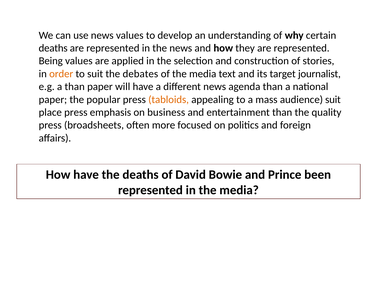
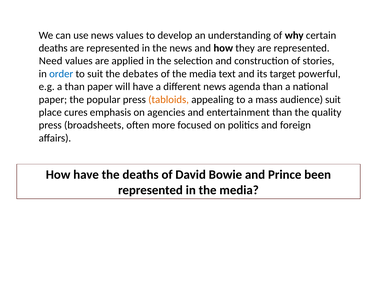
Being: Being -> Need
order colour: orange -> blue
journalist: journalist -> powerful
place press: press -> cures
business: business -> agencies
